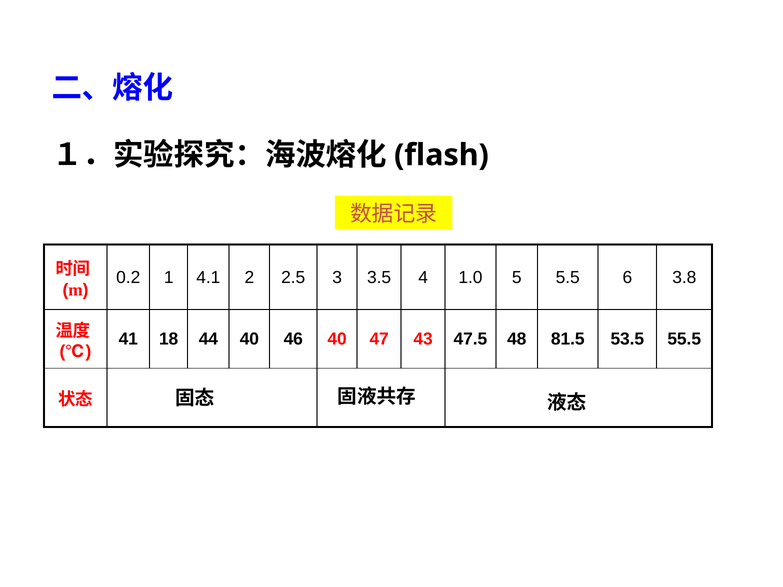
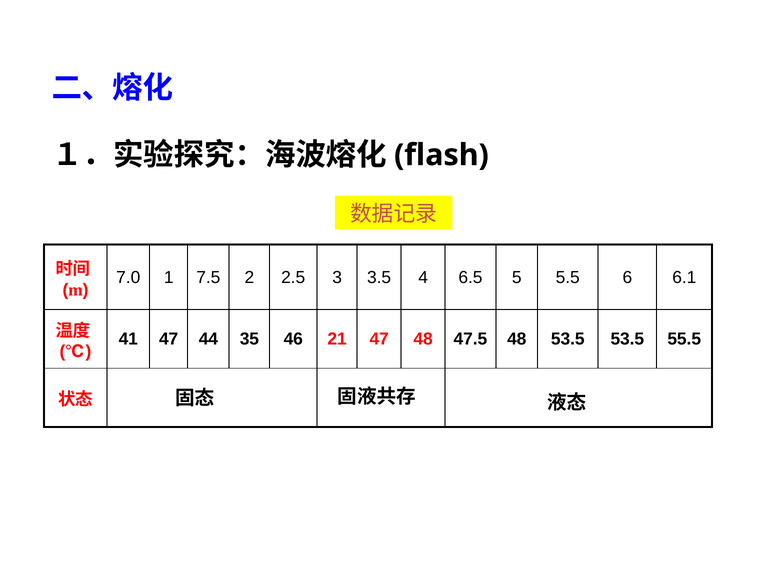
0.2: 0.2 -> 7.0
4.1: 4.1 -> 7.5
1.0: 1.0 -> 6.5
3.8: 3.8 -> 6.1
41 18: 18 -> 47
44 40: 40 -> 35
46 40: 40 -> 21
47 43: 43 -> 48
48 81.5: 81.5 -> 53.5
